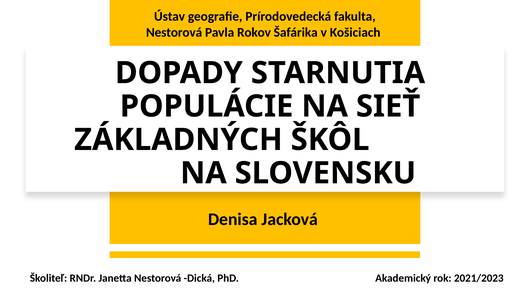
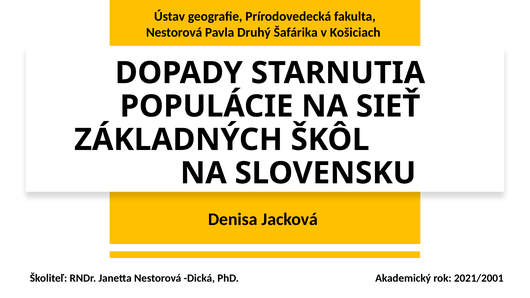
Rokov: Rokov -> Druhý
2021/2023: 2021/2023 -> 2021/2001
